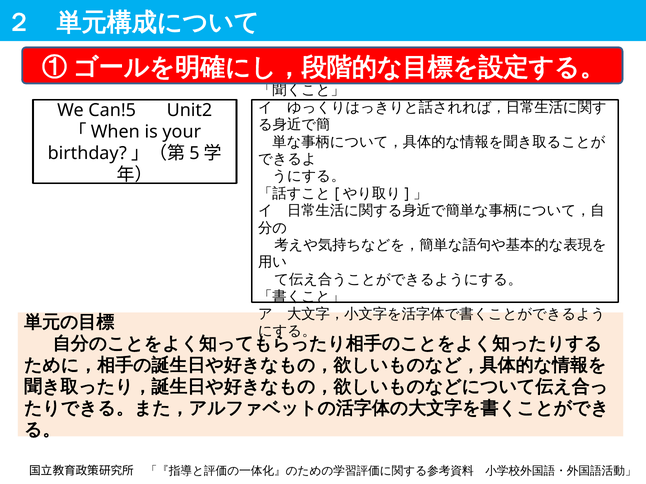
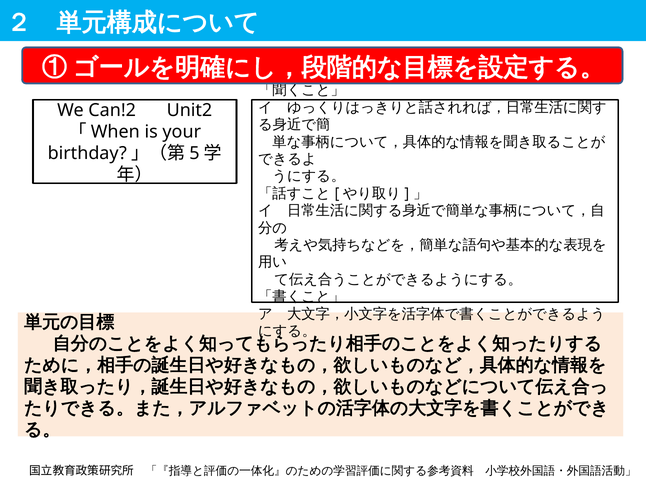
Can!5: Can!5 -> Can!2
